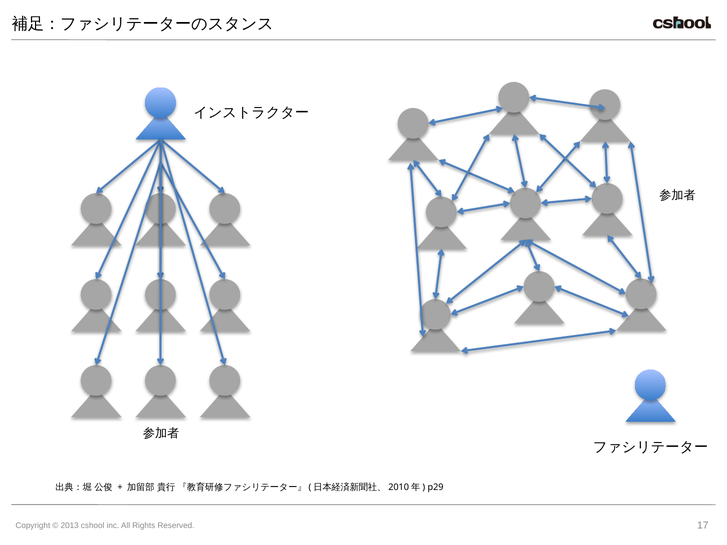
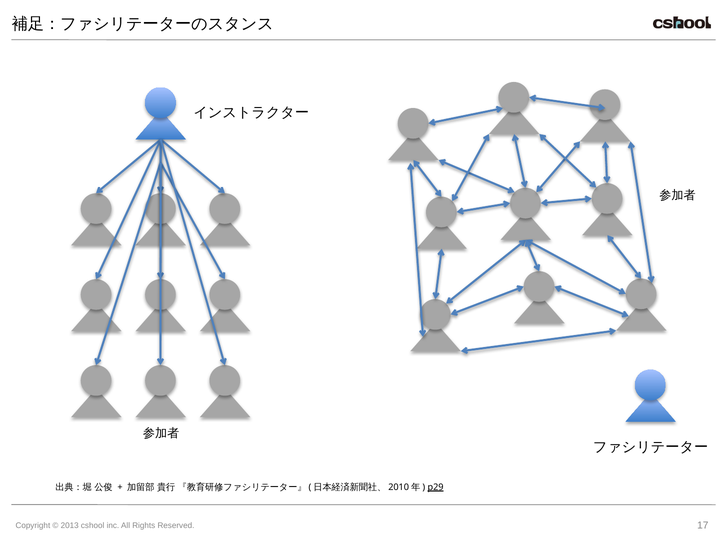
p29 underline: none -> present
